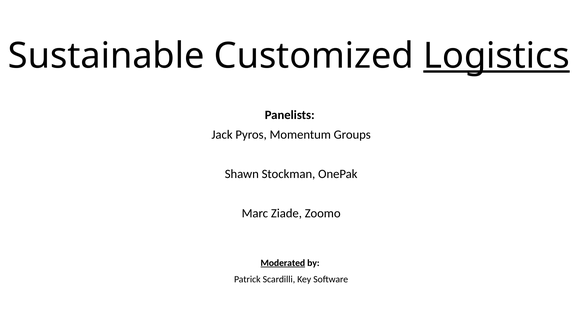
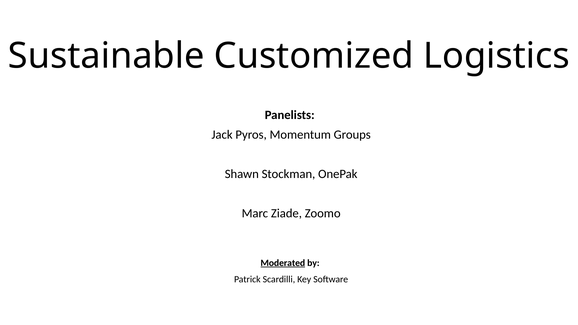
Logistics underline: present -> none
